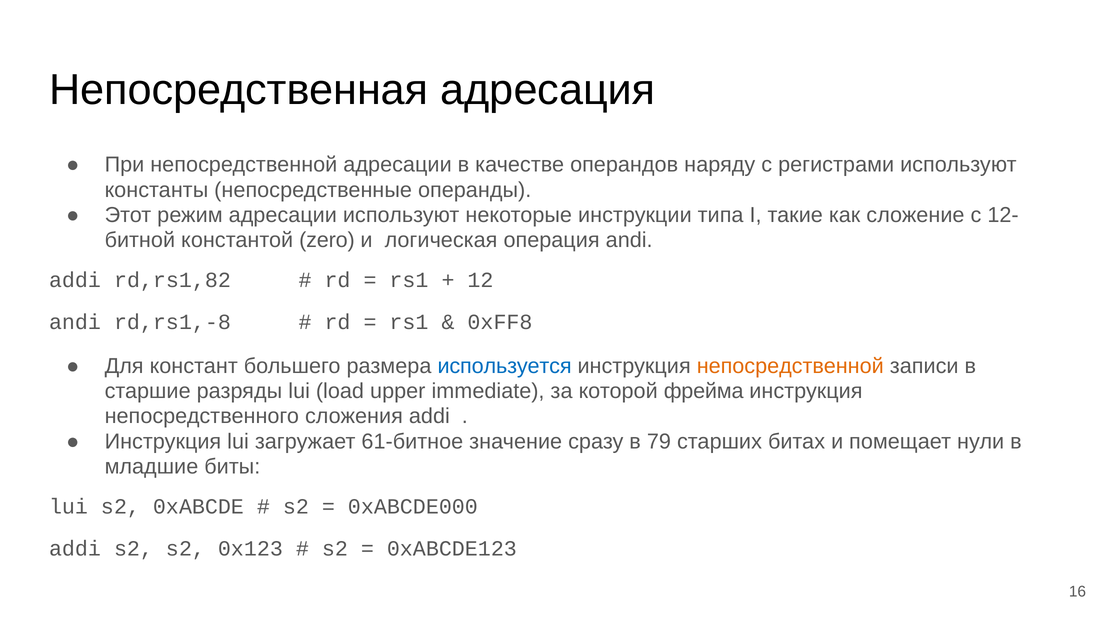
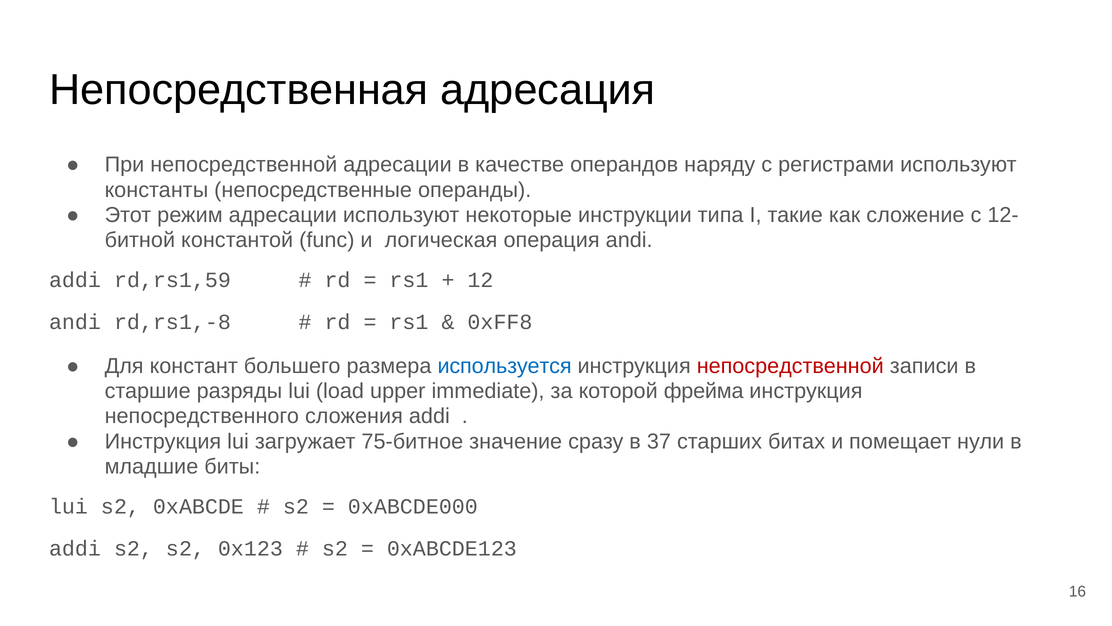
zero: zero -> func
rd,rs1,82: rd,rs1,82 -> rd,rs1,59
непосредственной at (790, 366) colour: orange -> red
61-битное: 61-битное -> 75-битное
79: 79 -> 37
